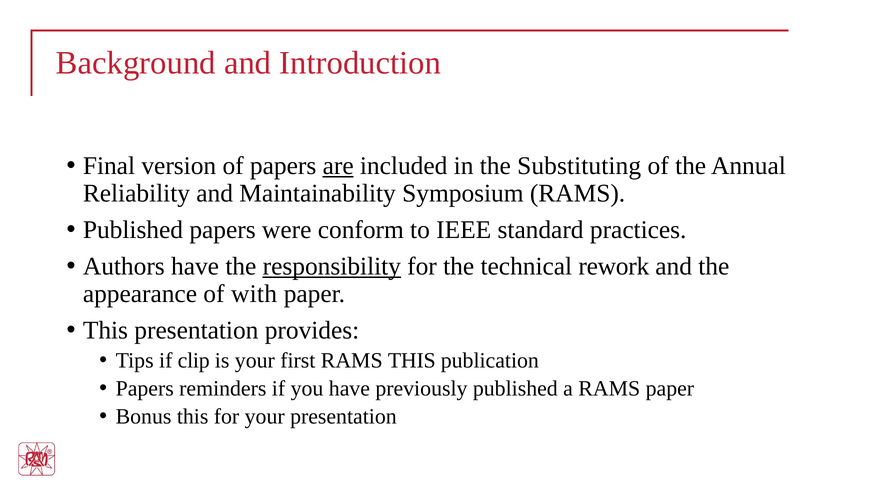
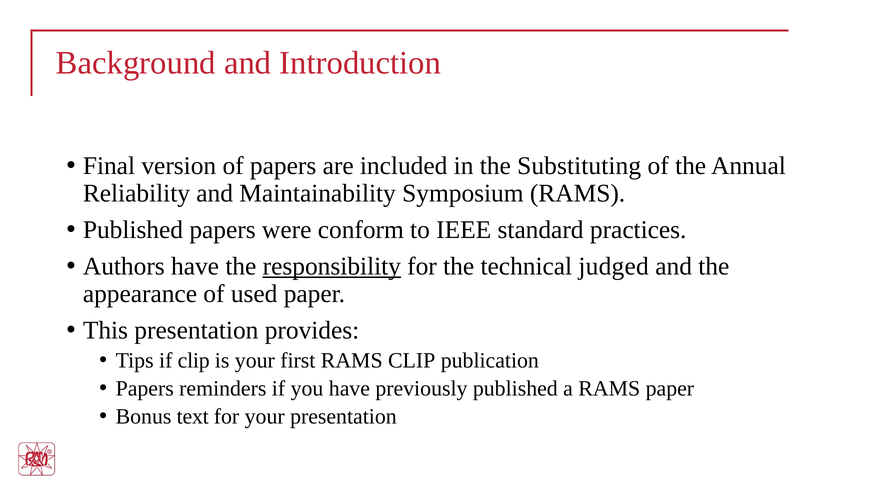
are underline: present -> none
rework: rework -> judged
with: with -> used
RAMS THIS: THIS -> CLIP
Bonus this: this -> text
